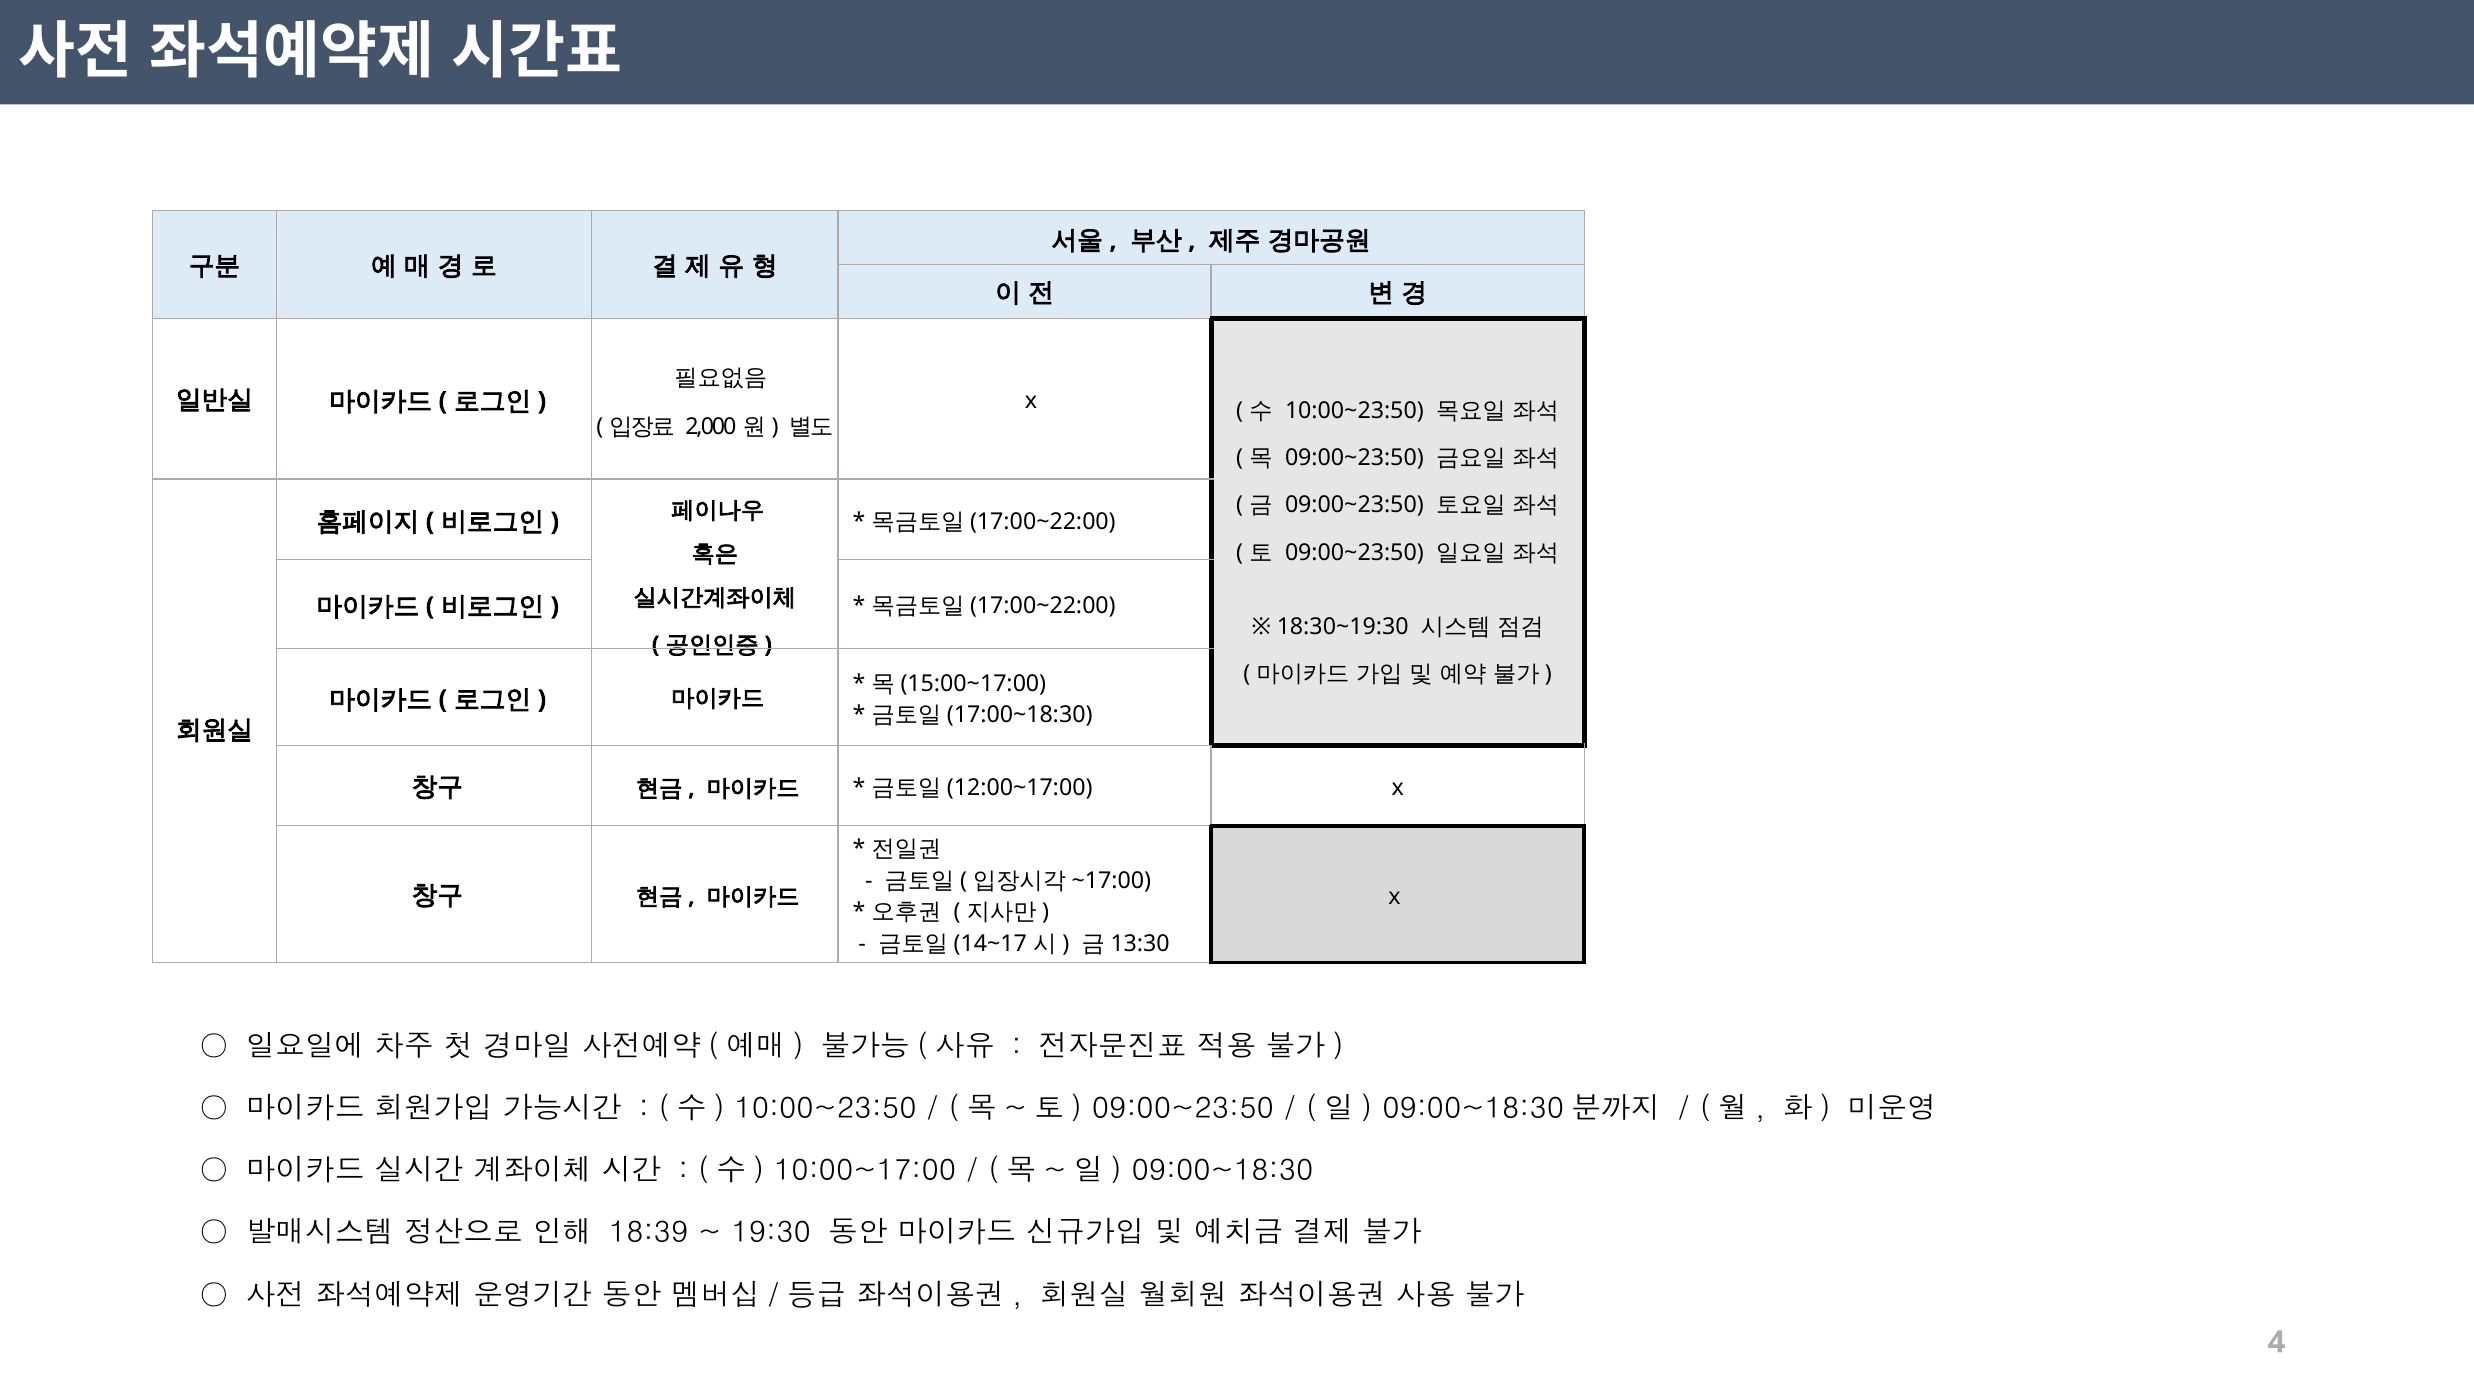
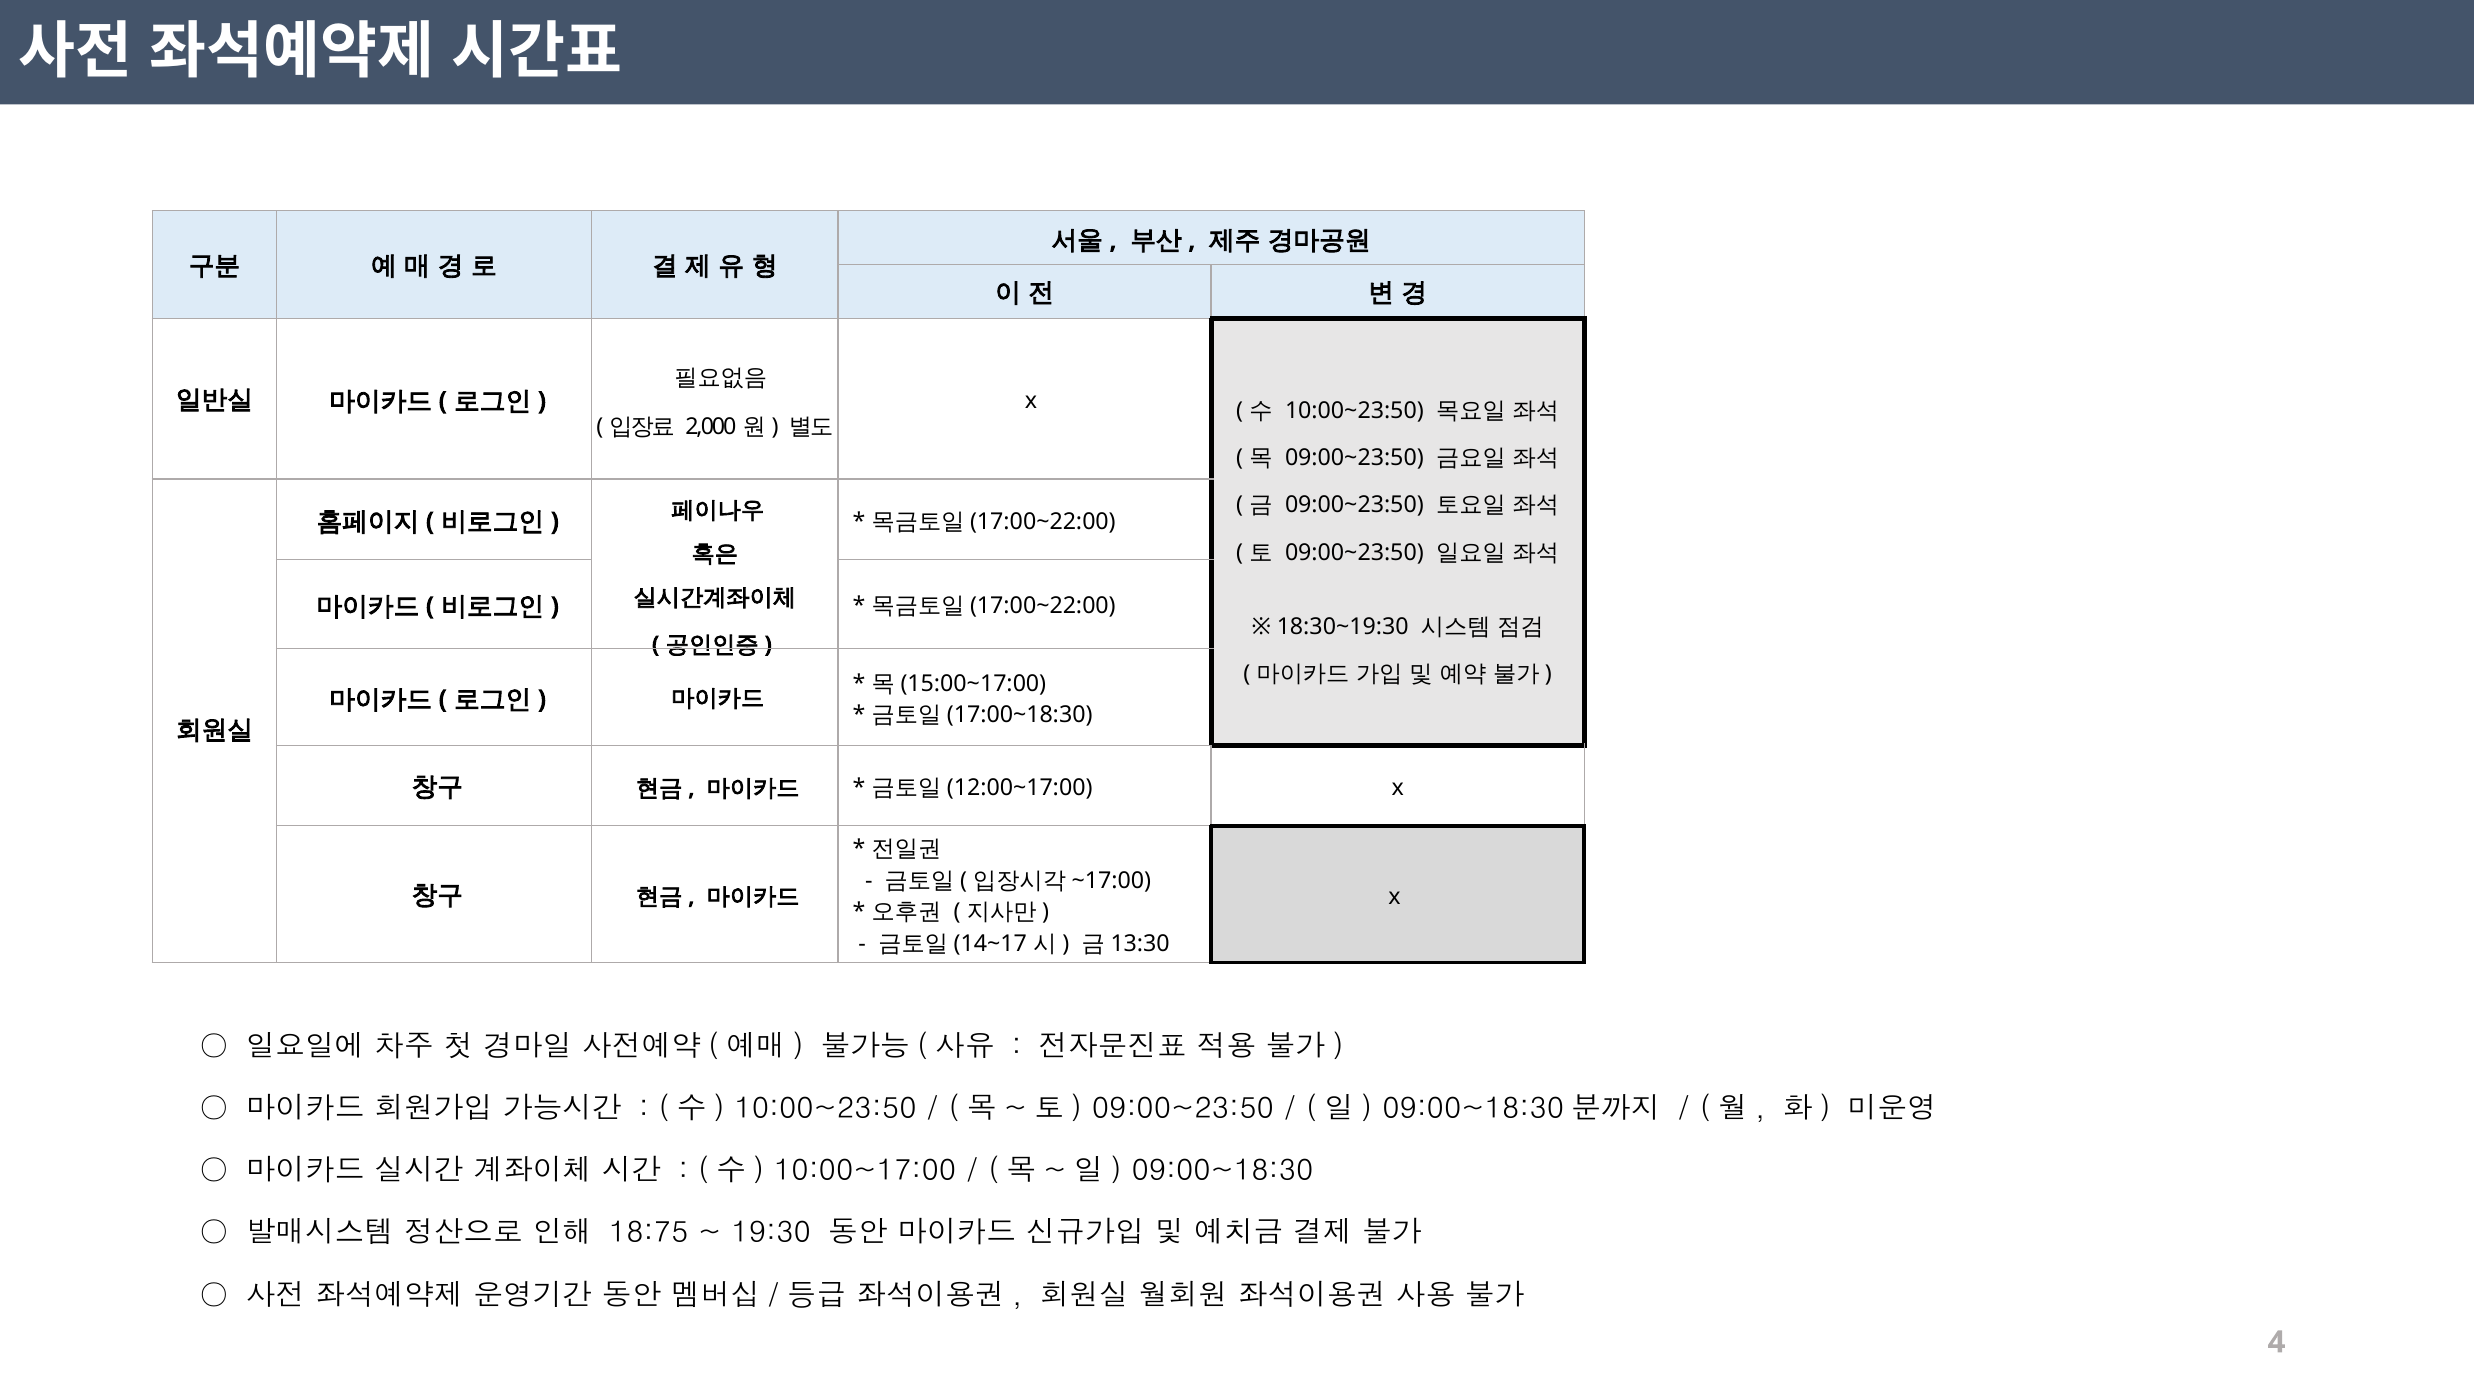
18:39: 18:39 -> 18:75
